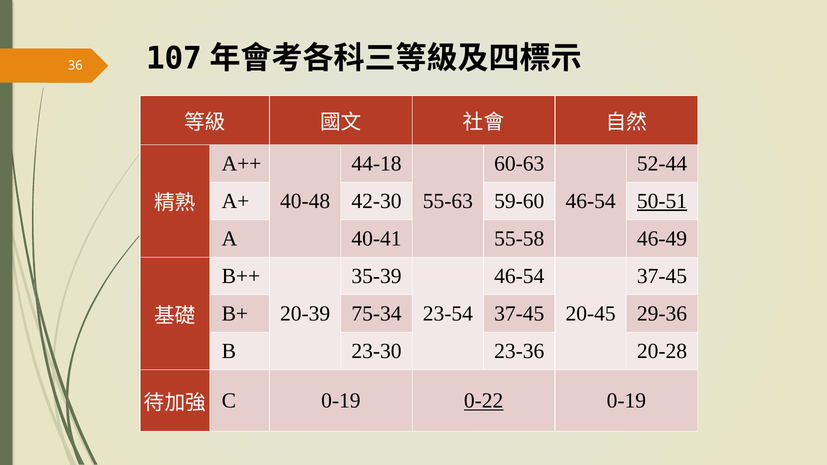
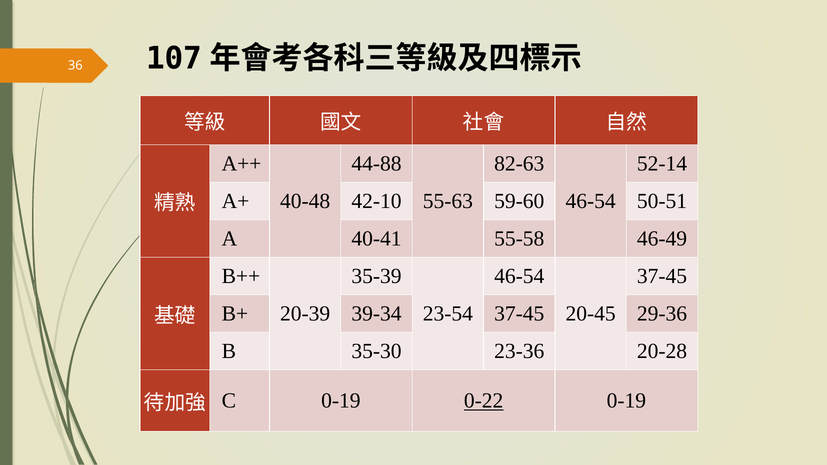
44-18: 44-18 -> 44-88
60-63: 60-63 -> 82-63
52-44: 52-44 -> 52-14
42-30: 42-30 -> 42-10
50-51 underline: present -> none
75-34: 75-34 -> 39-34
23-30: 23-30 -> 35-30
